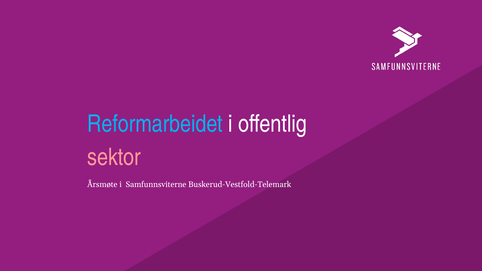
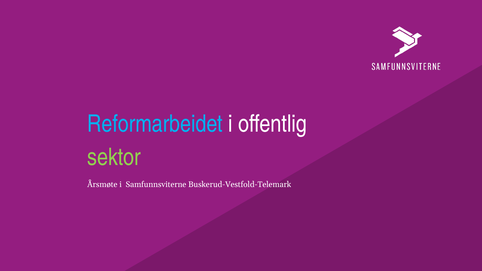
sektor colour: pink -> light green
